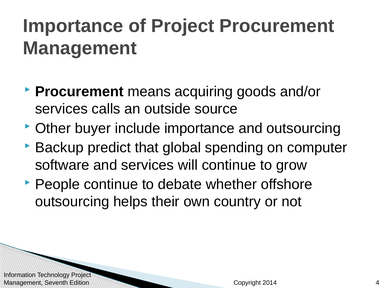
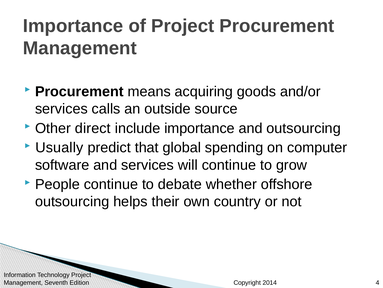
buyer: buyer -> direct
Backup: Backup -> Usually
